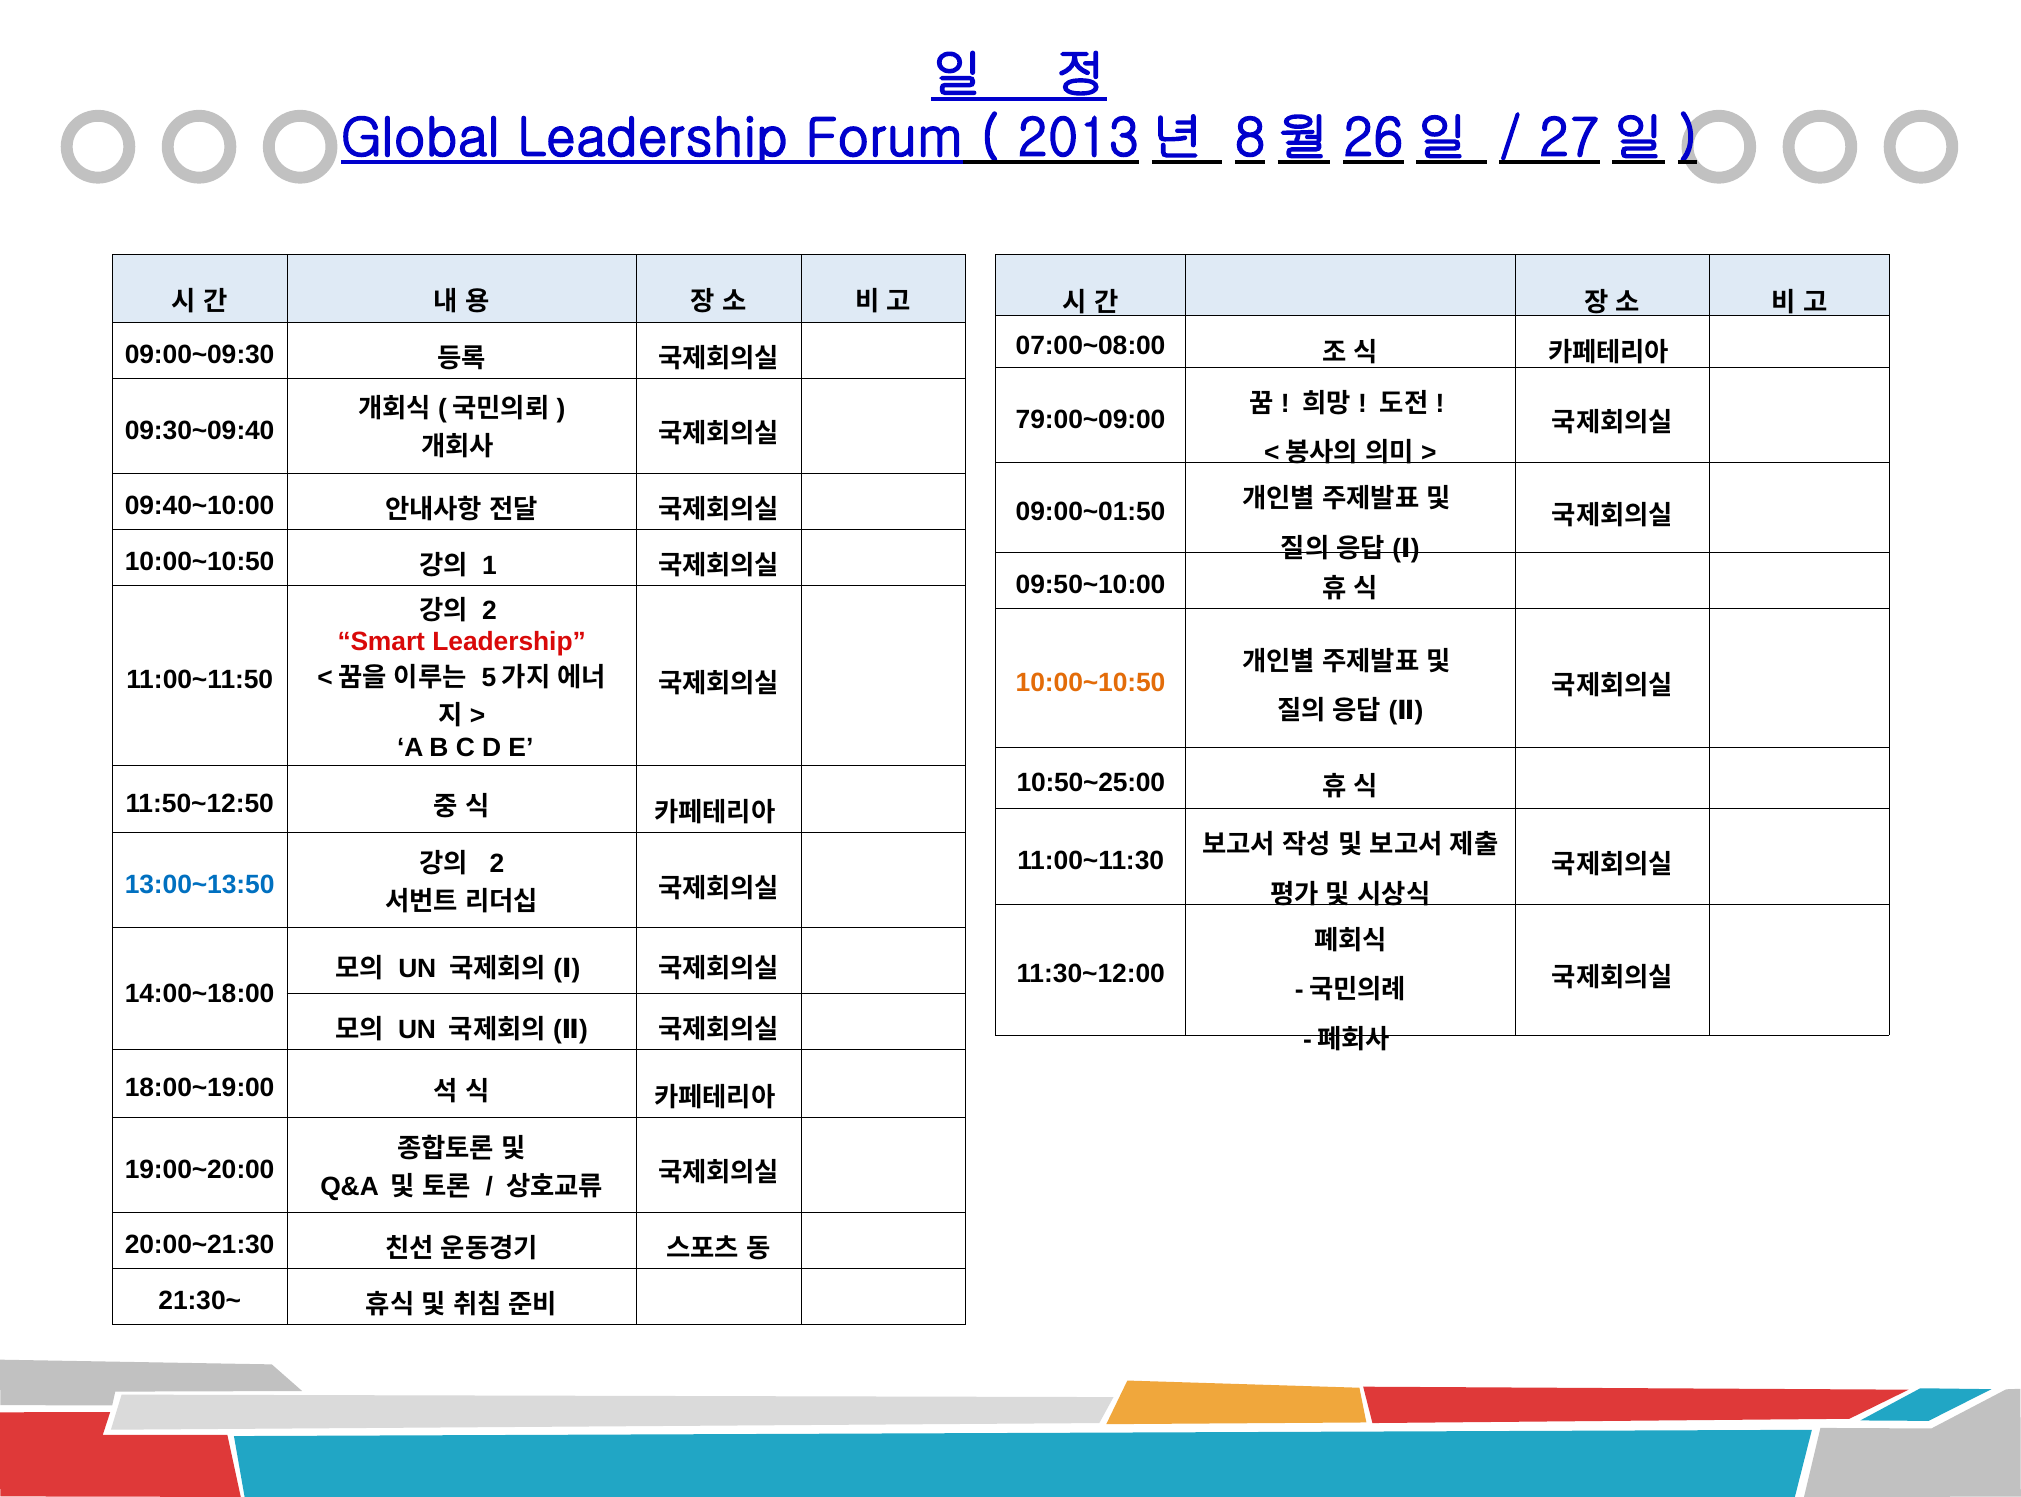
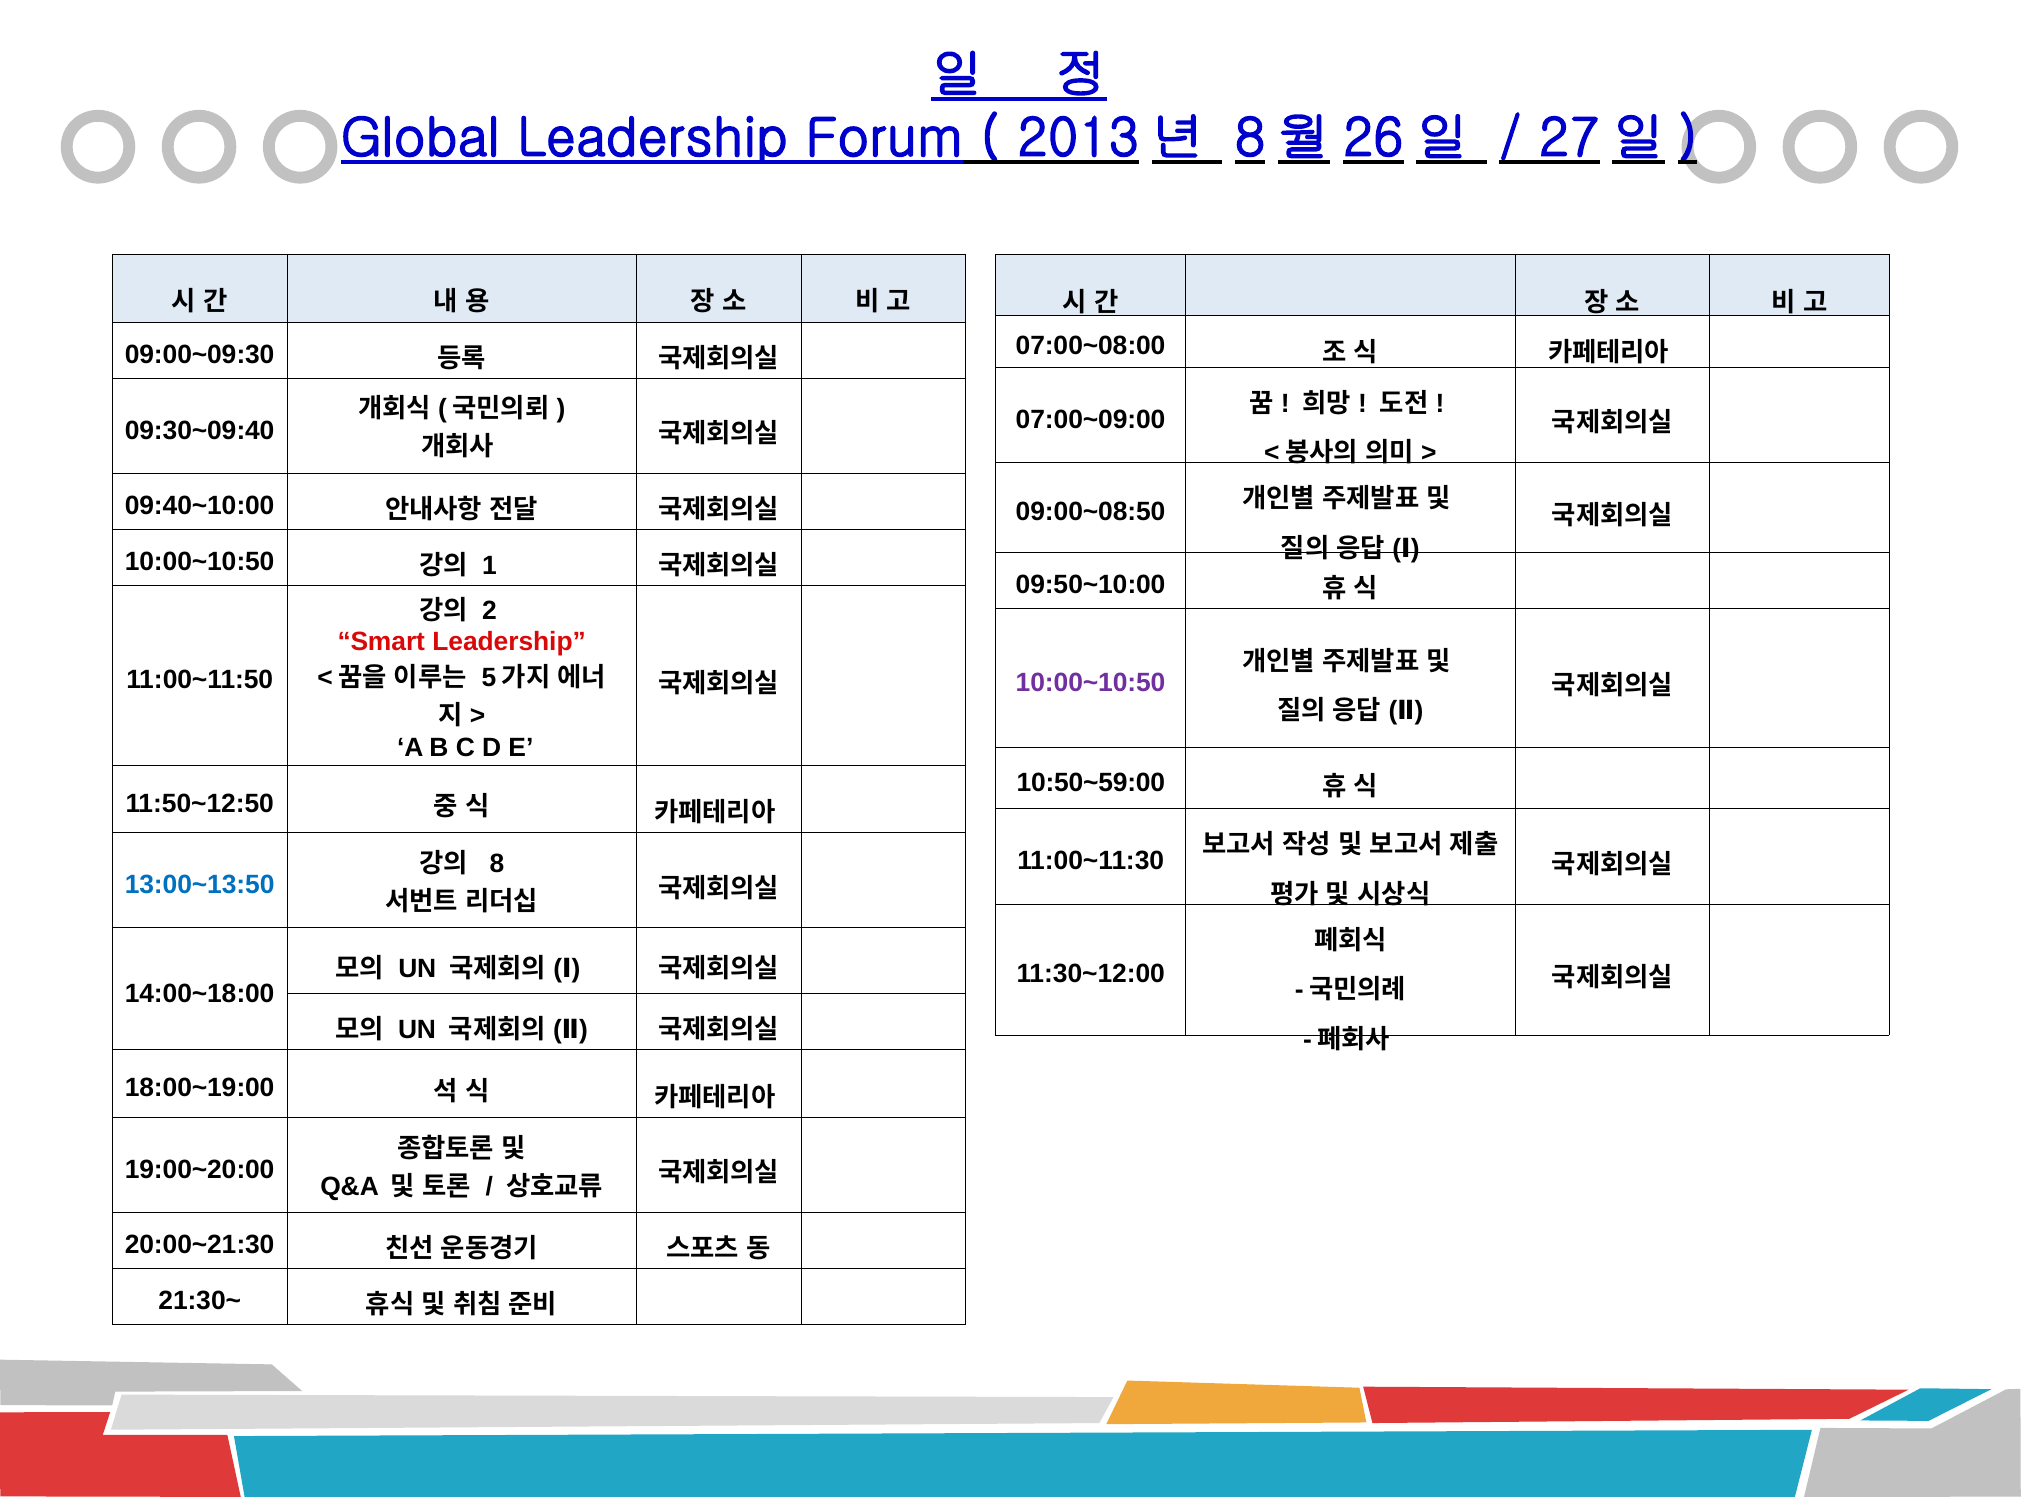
79:00~09:00: 79:00~09:00 -> 07:00~09:00
09:00~01:50: 09:00~01:50 -> 09:00~08:50
10:00~10:50 at (1091, 682) colour: orange -> purple
10:50~25:00: 10:50~25:00 -> 10:50~59:00
2 at (497, 864): 2 -> 8
